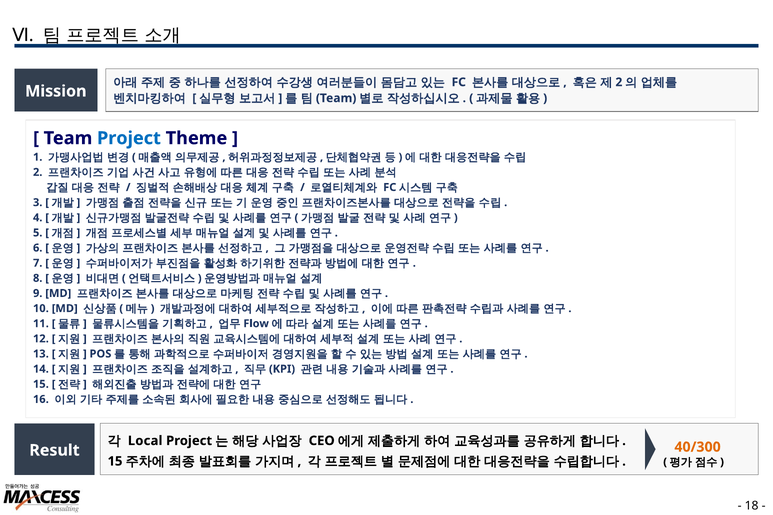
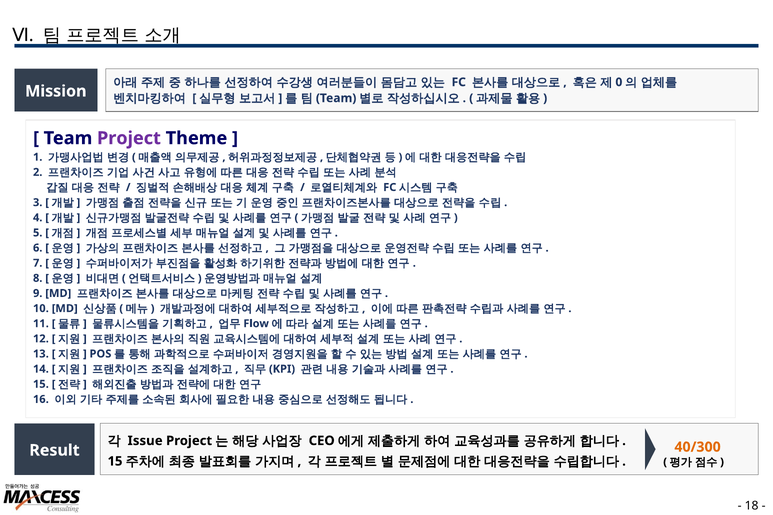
2 at (619, 82): 2 -> 0
Project at (129, 138) colour: blue -> purple
Local: Local -> Issue
